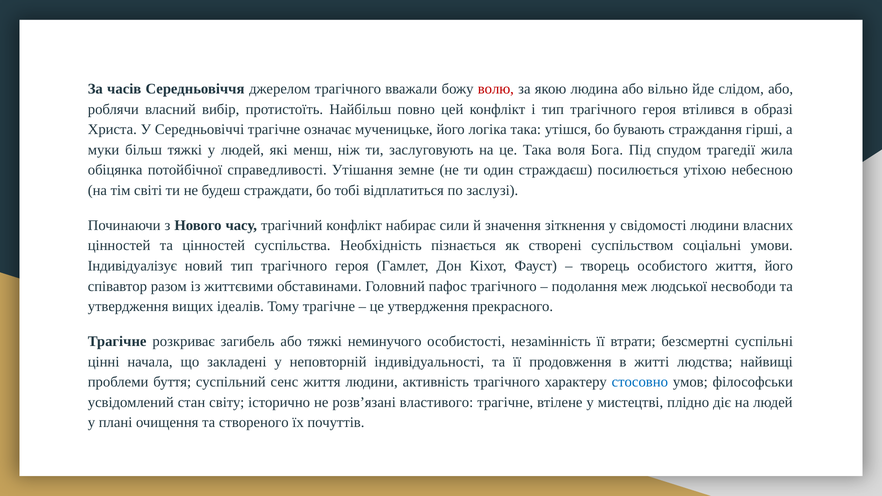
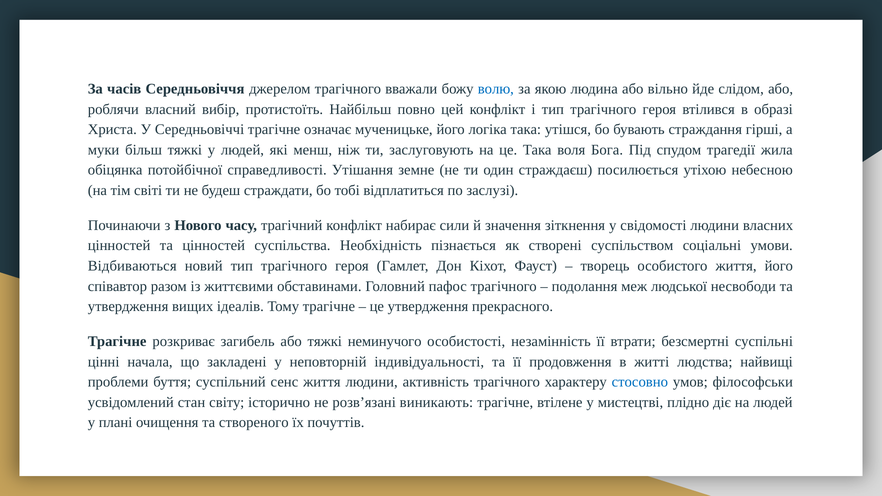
волю colour: red -> blue
Індивідуалізує: Індивідуалізує -> Відбиваються
властивого: властивого -> виникають
